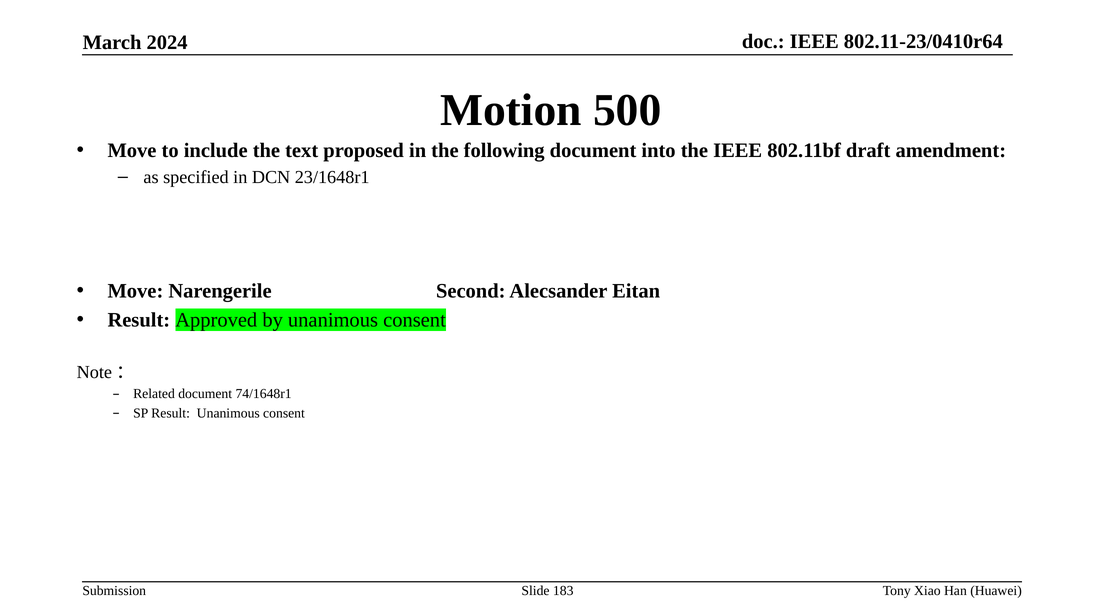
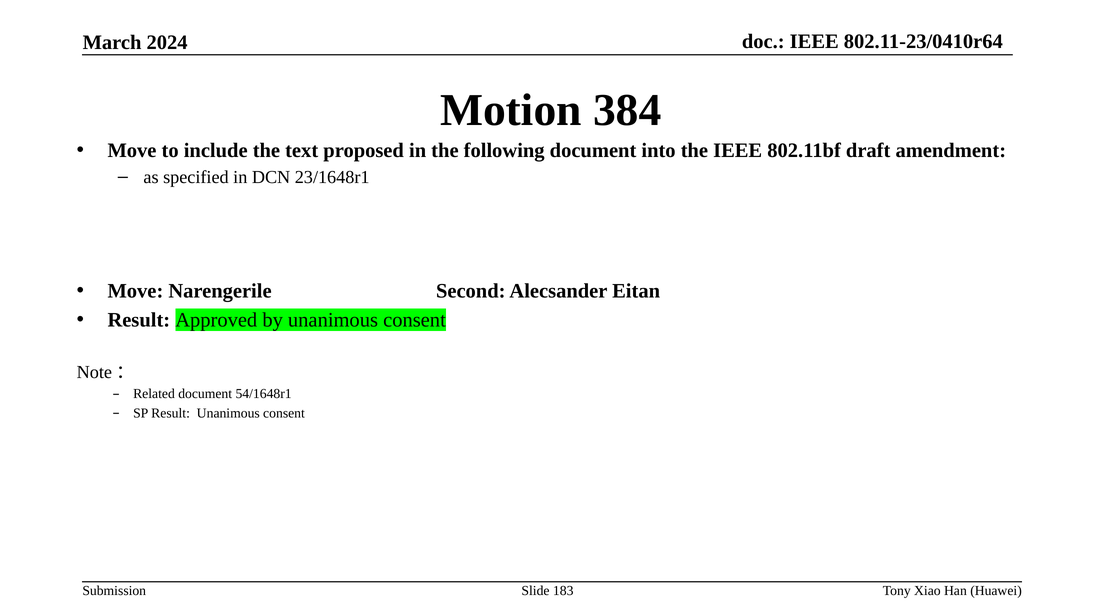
500: 500 -> 384
74/1648r1: 74/1648r1 -> 54/1648r1
